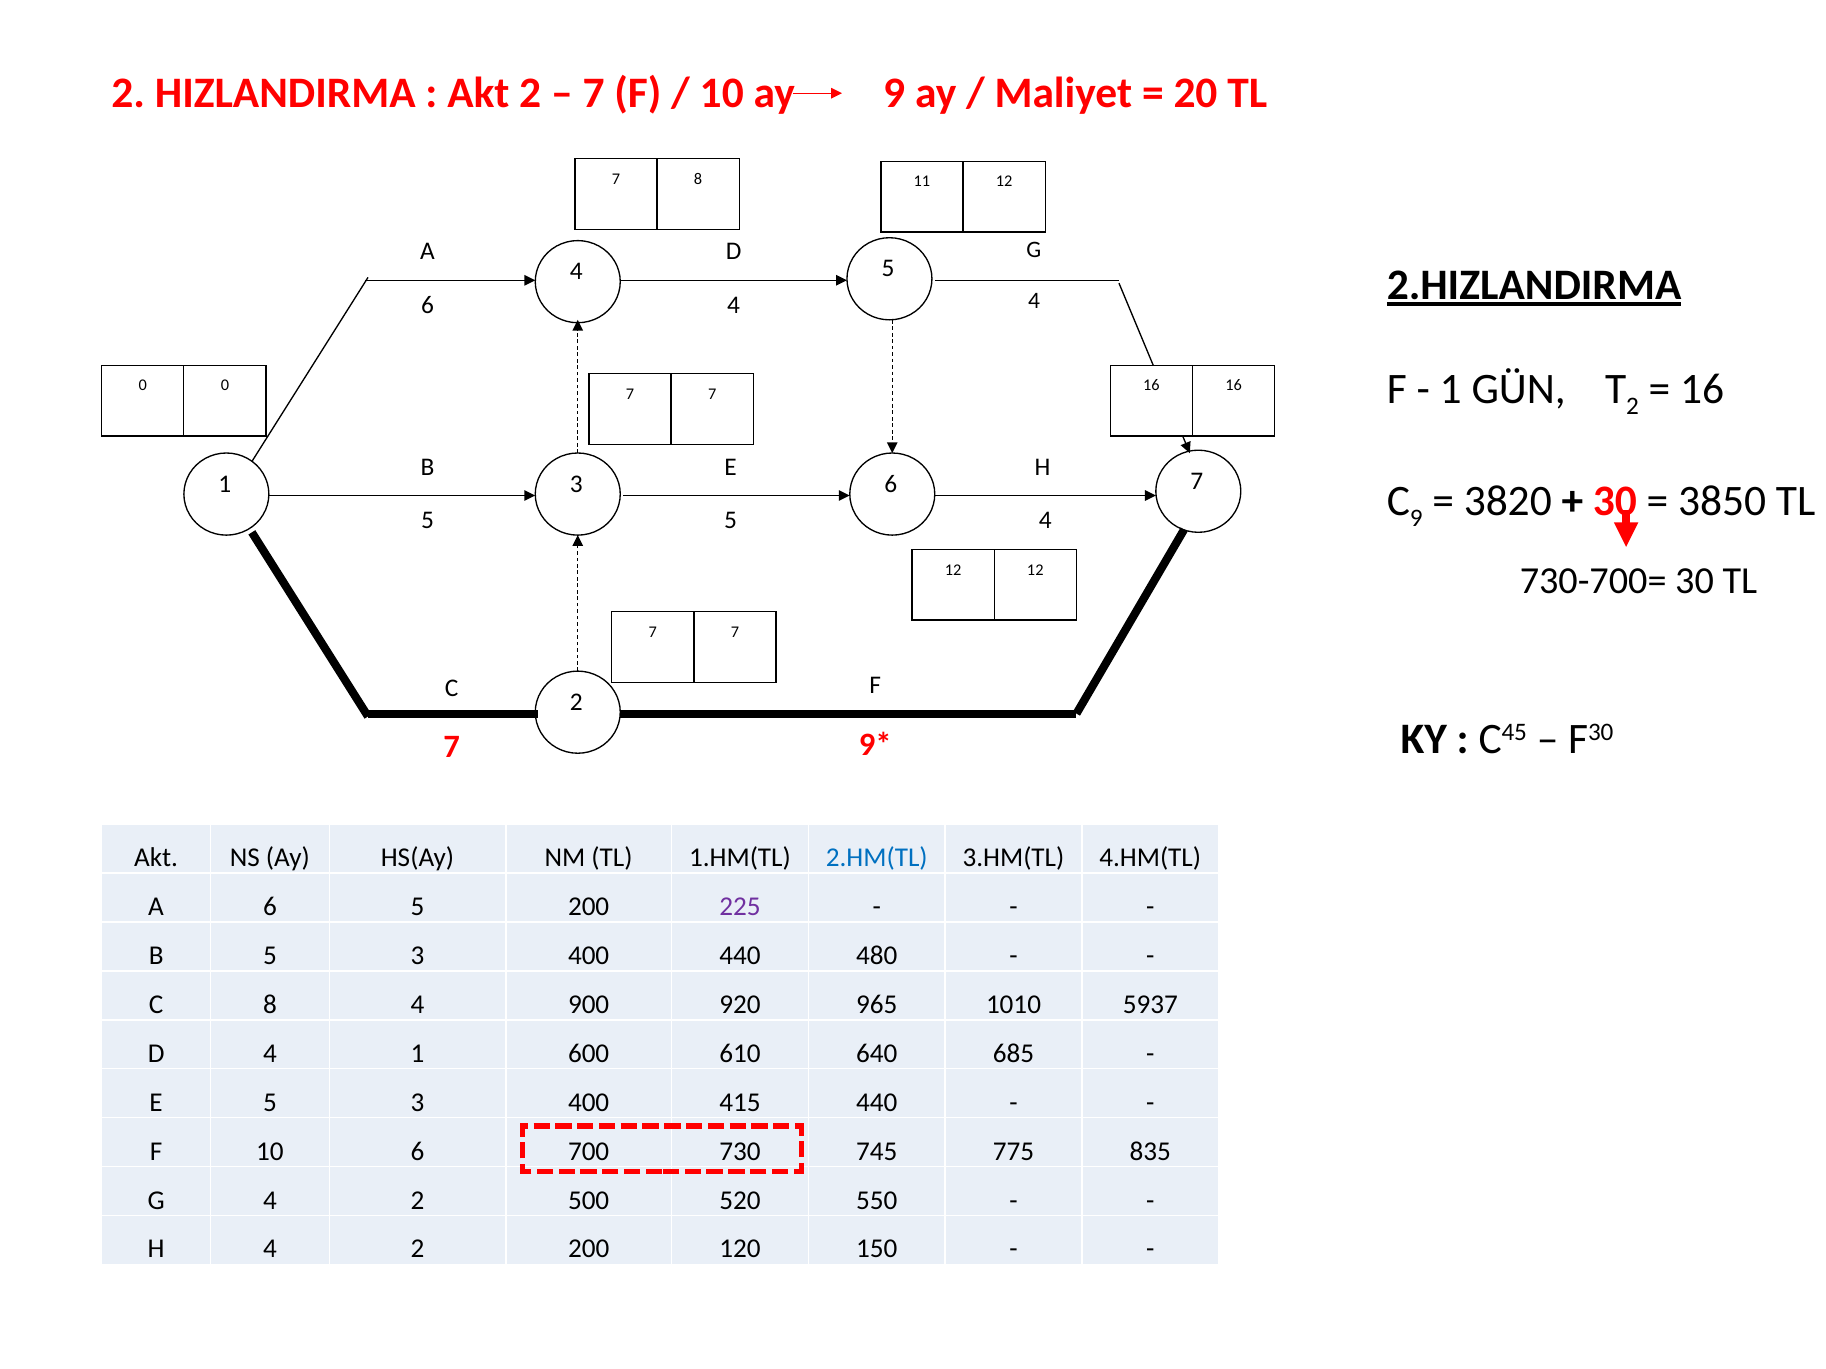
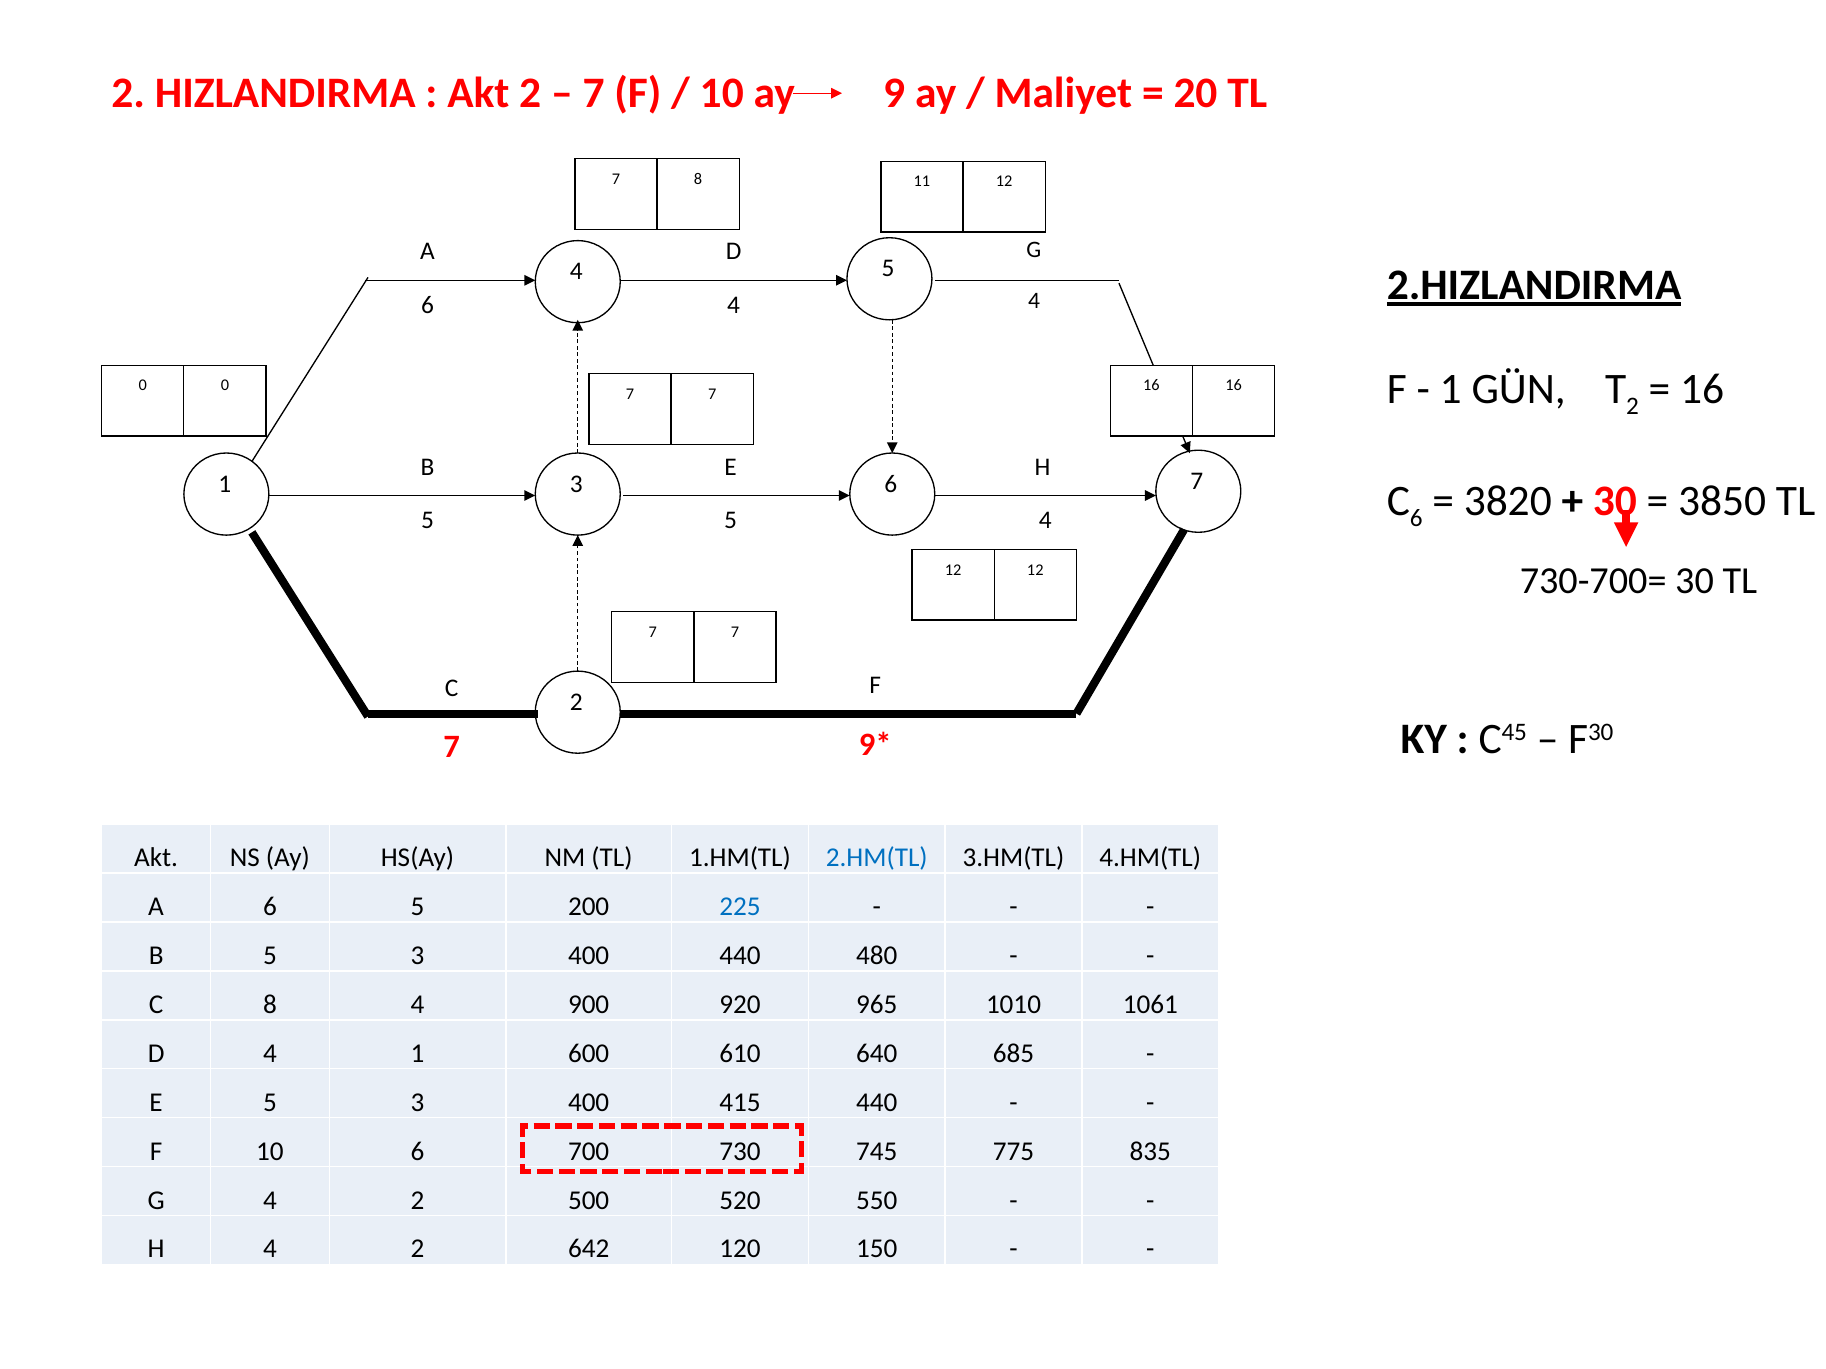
C 9: 9 -> 6
225 colour: purple -> blue
5937: 5937 -> 1061
2 200: 200 -> 642
